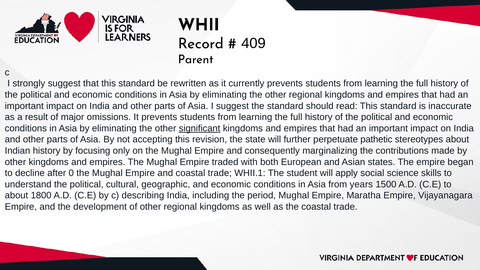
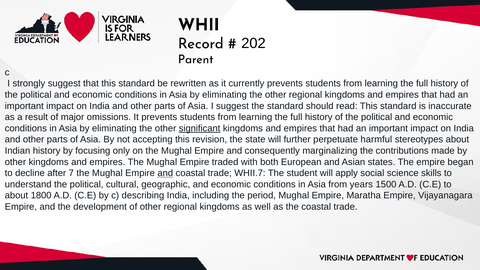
409: 409 -> 202
pathetic: pathetic -> harmful
0: 0 -> 7
and at (165, 173) underline: none -> present
WHII.1: WHII.1 -> WHII.7
